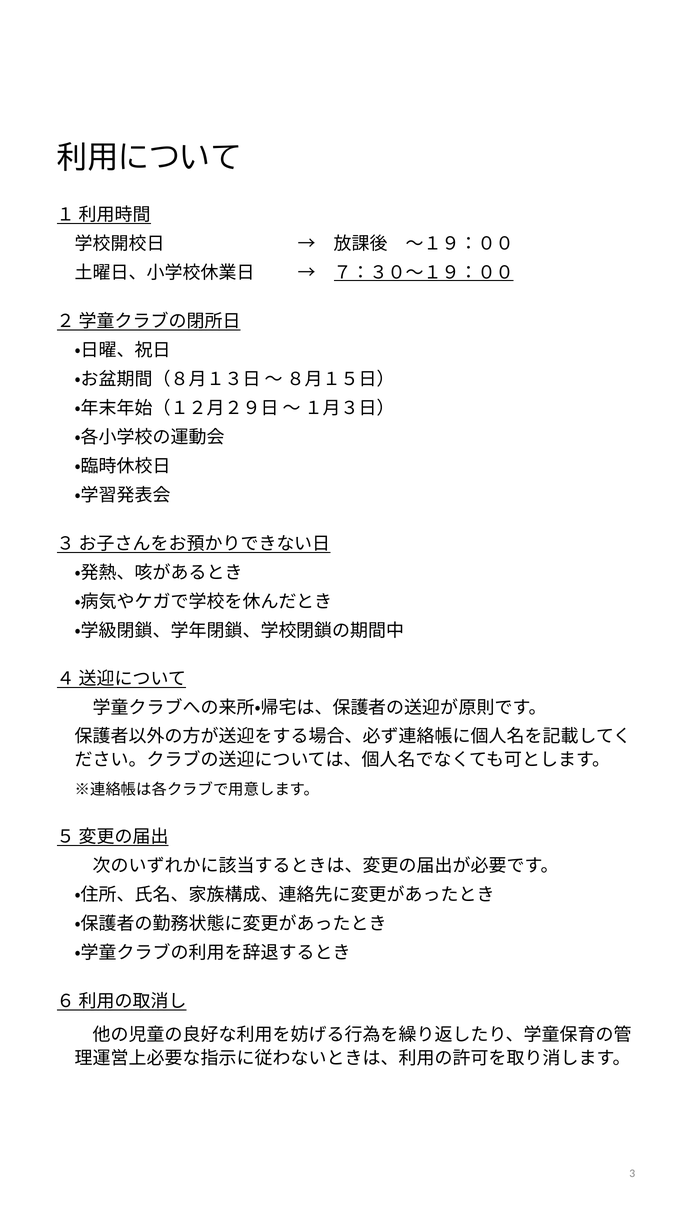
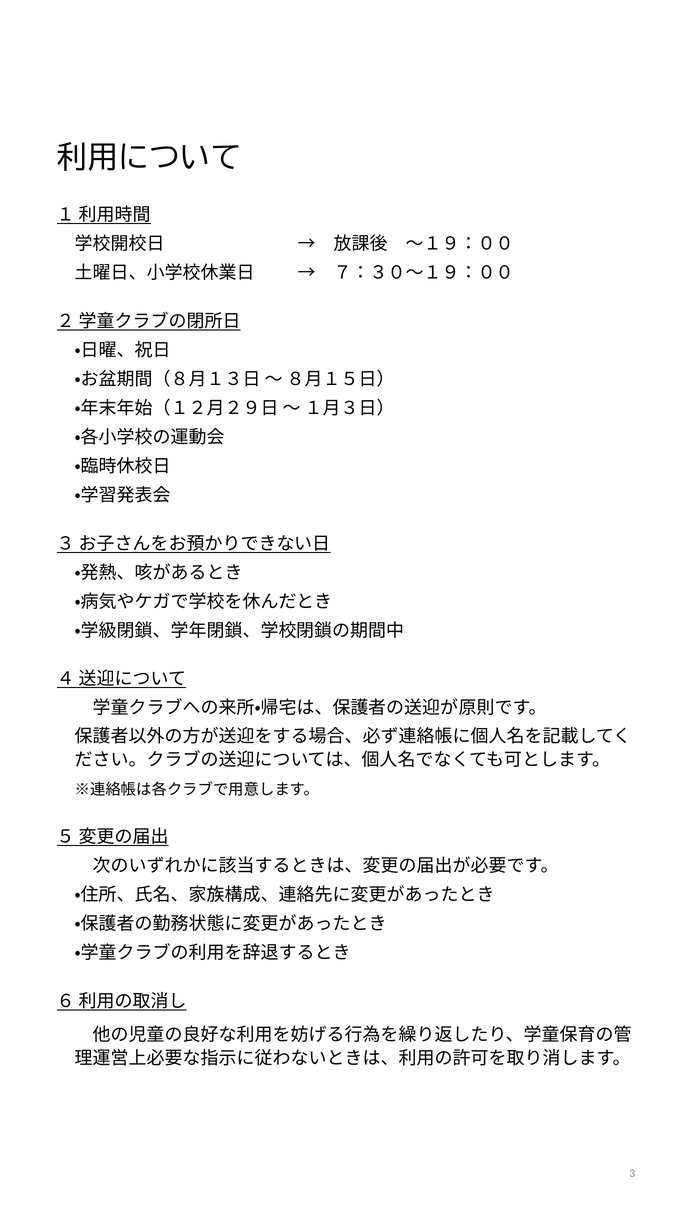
７：３０～１９：００ underline: present -> none
